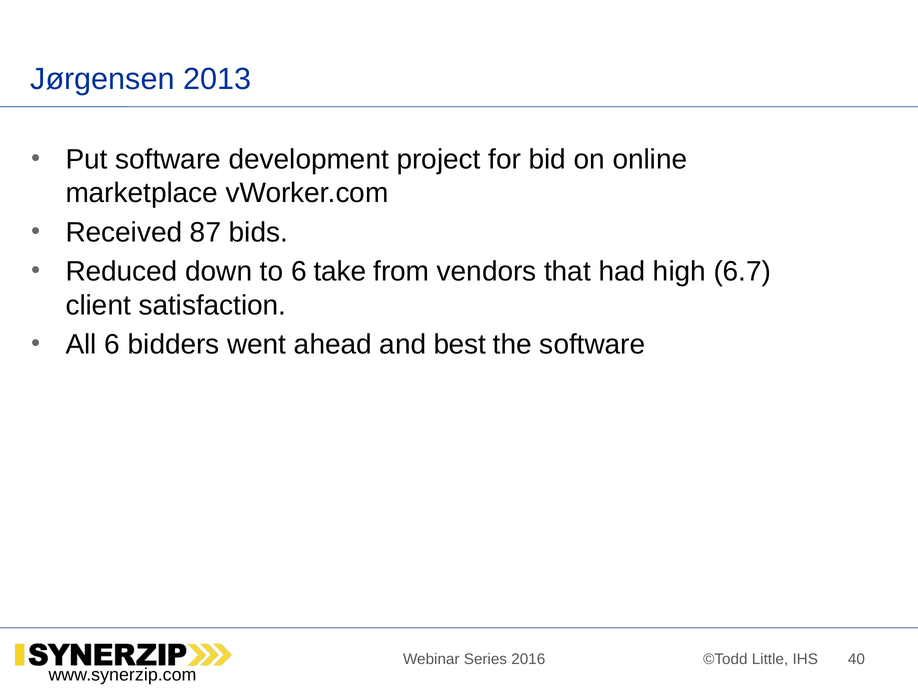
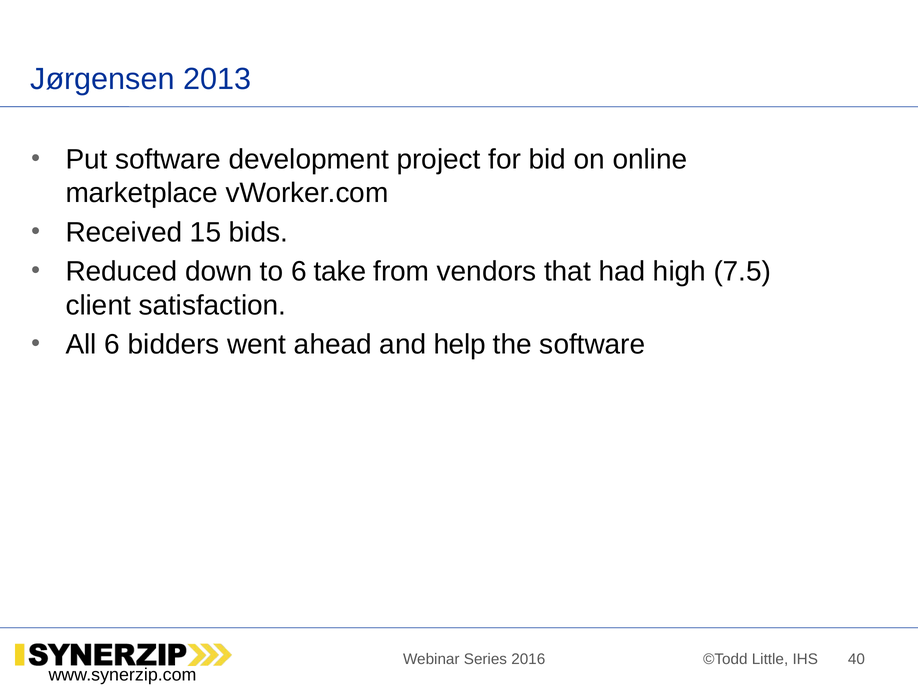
87: 87 -> 15
6.7: 6.7 -> 7.5
best: best -> help
